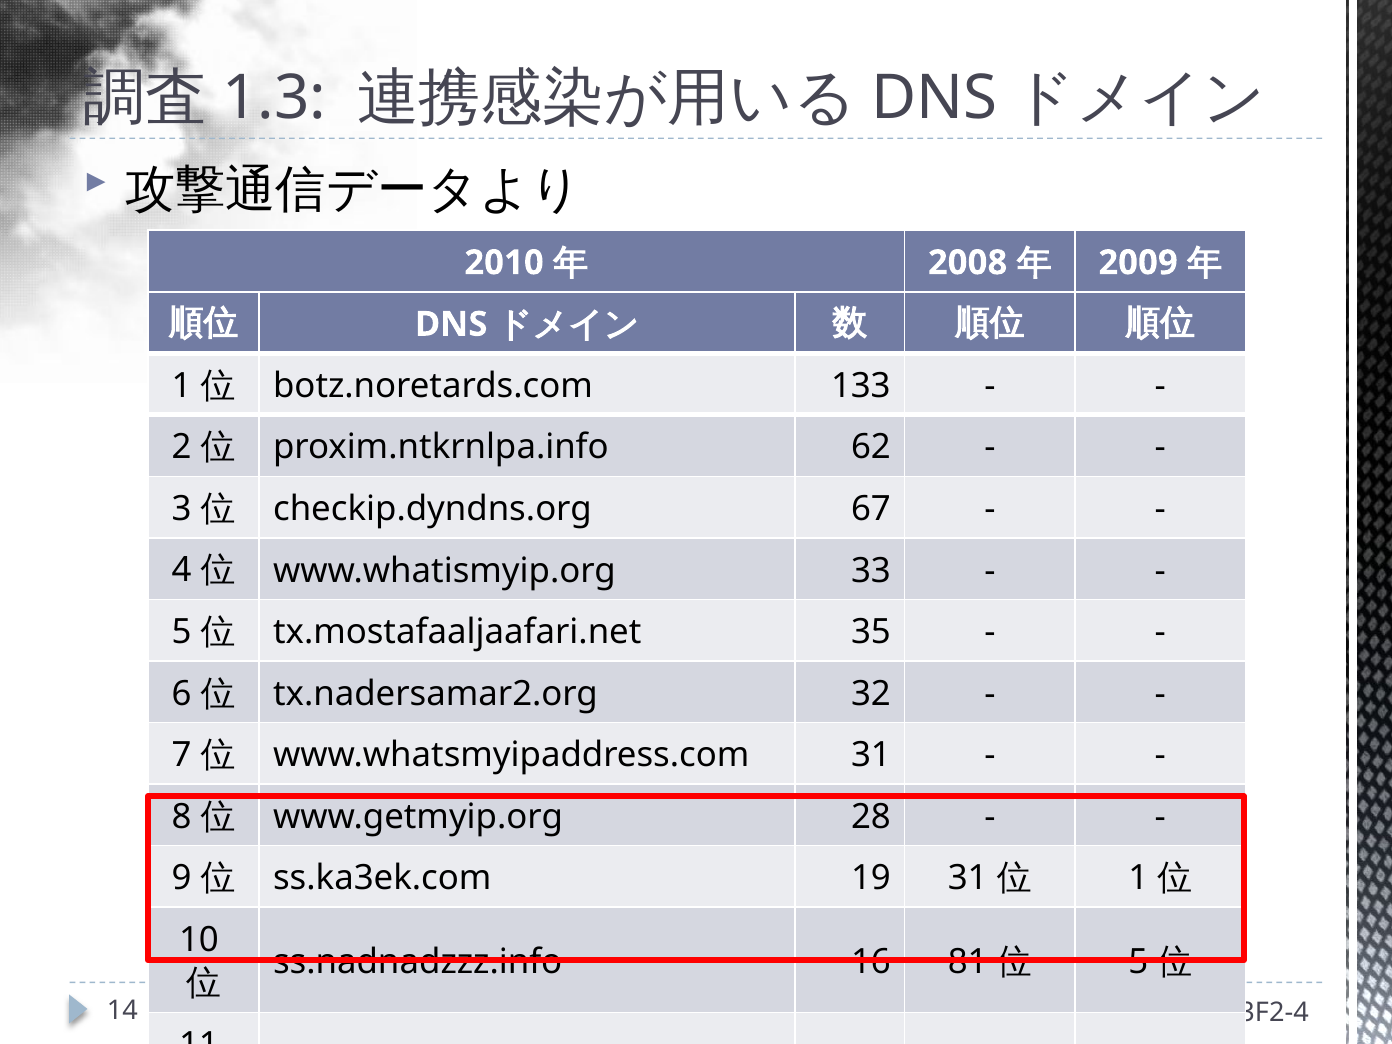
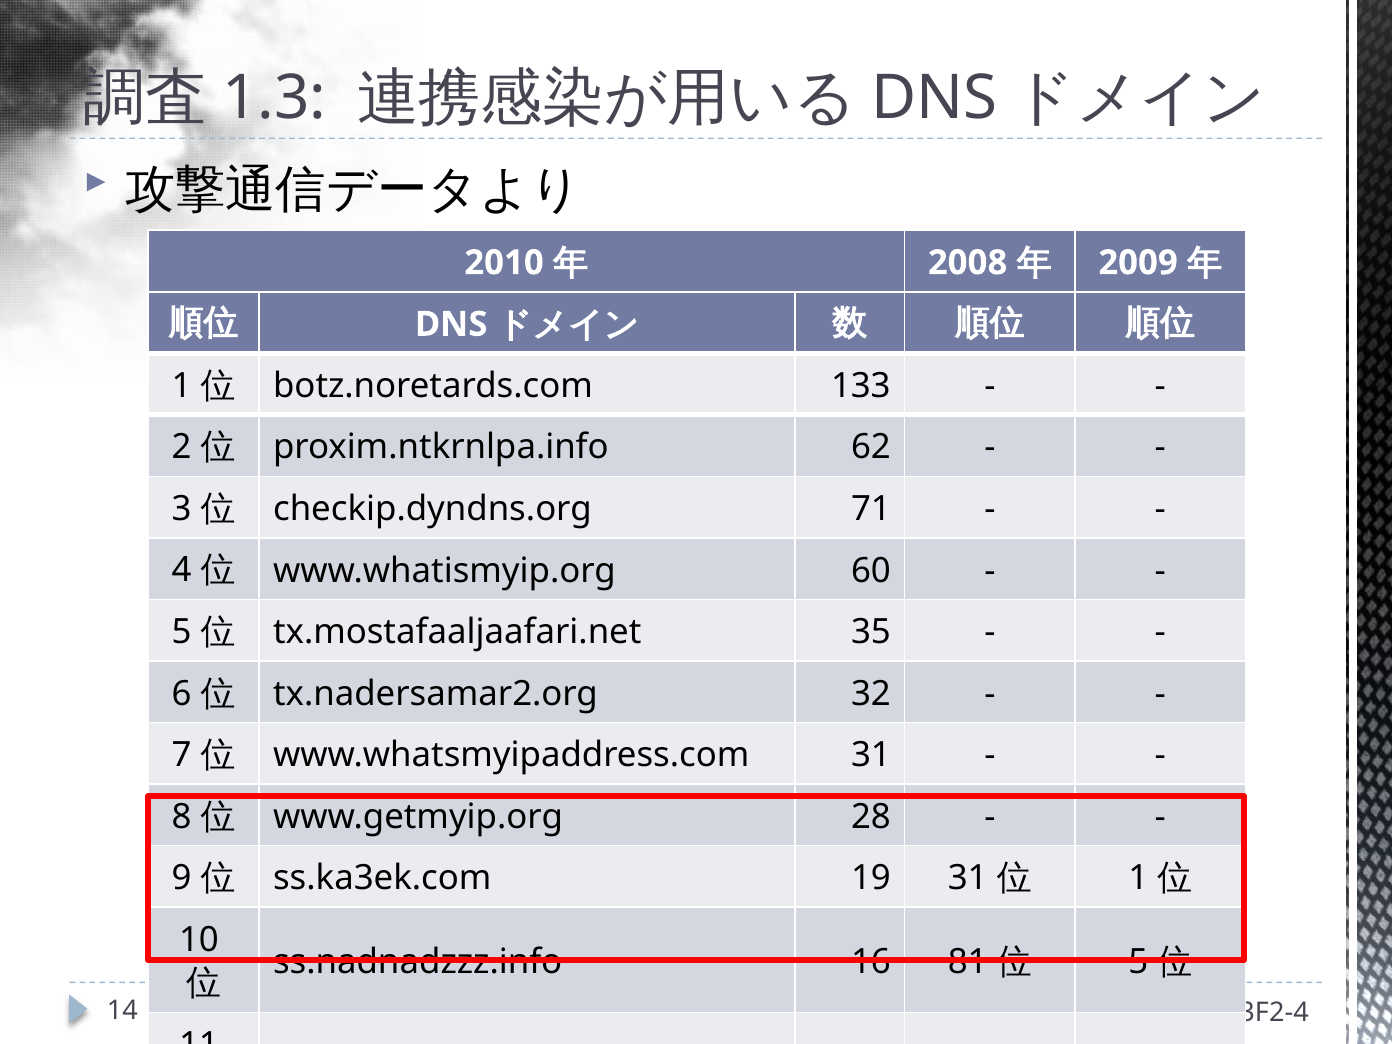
67: 67 -> 71
33: 33 -> 60
